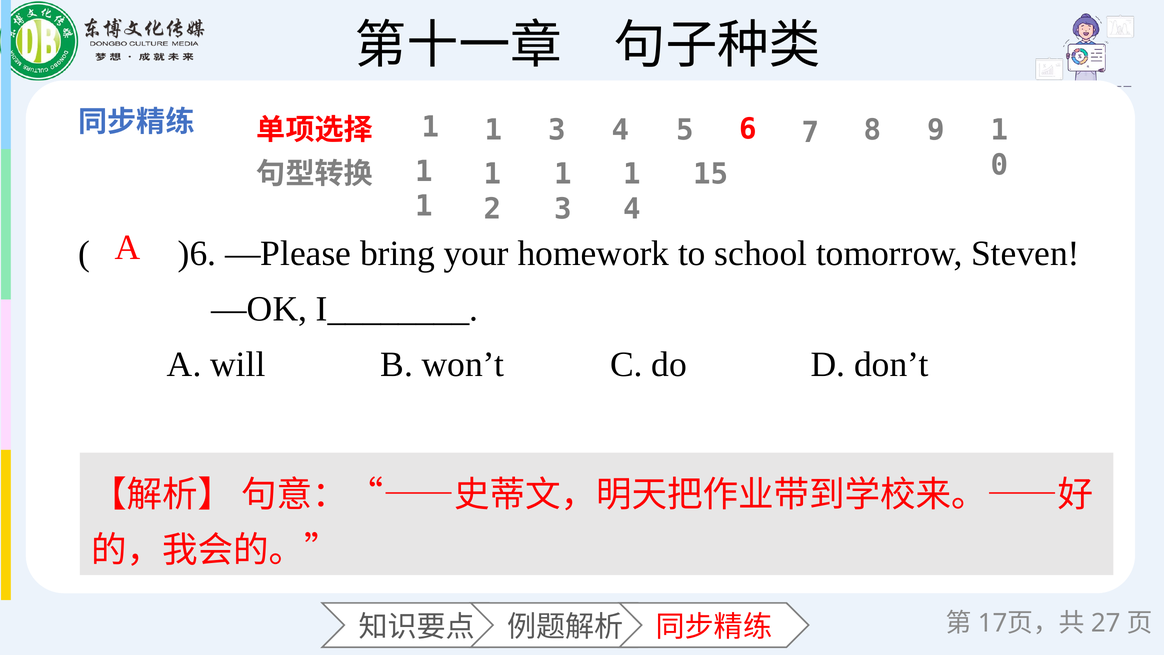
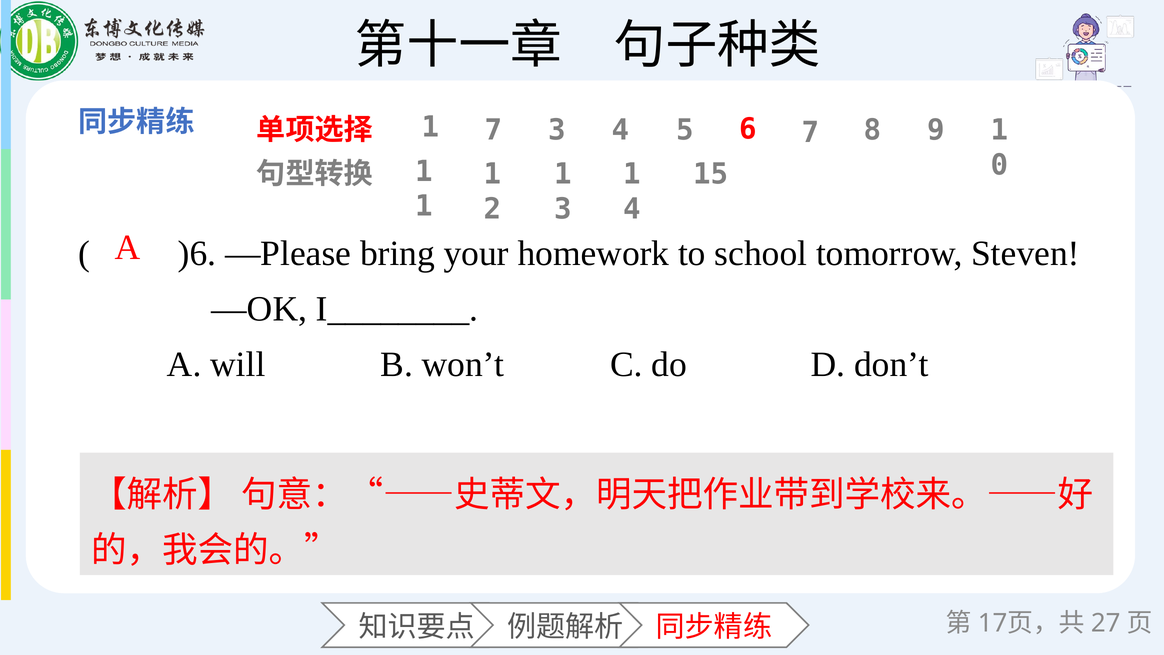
1 at (494, 130): 1 -> 7
